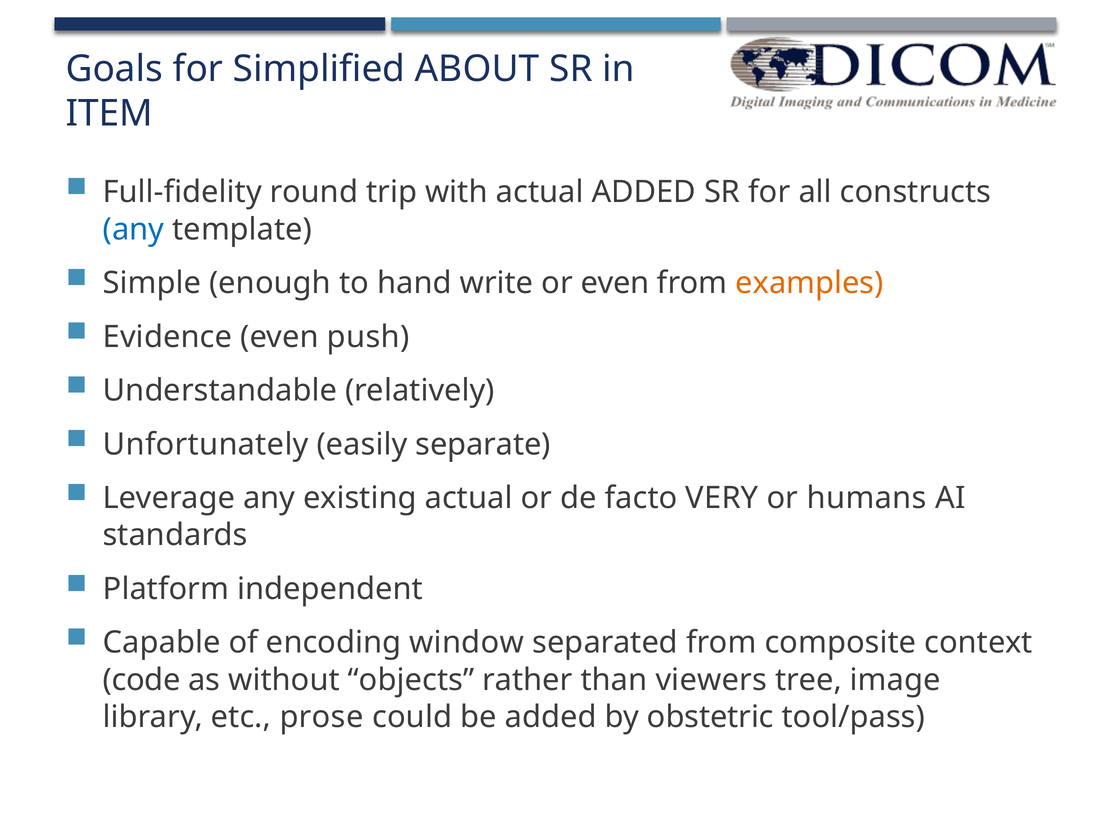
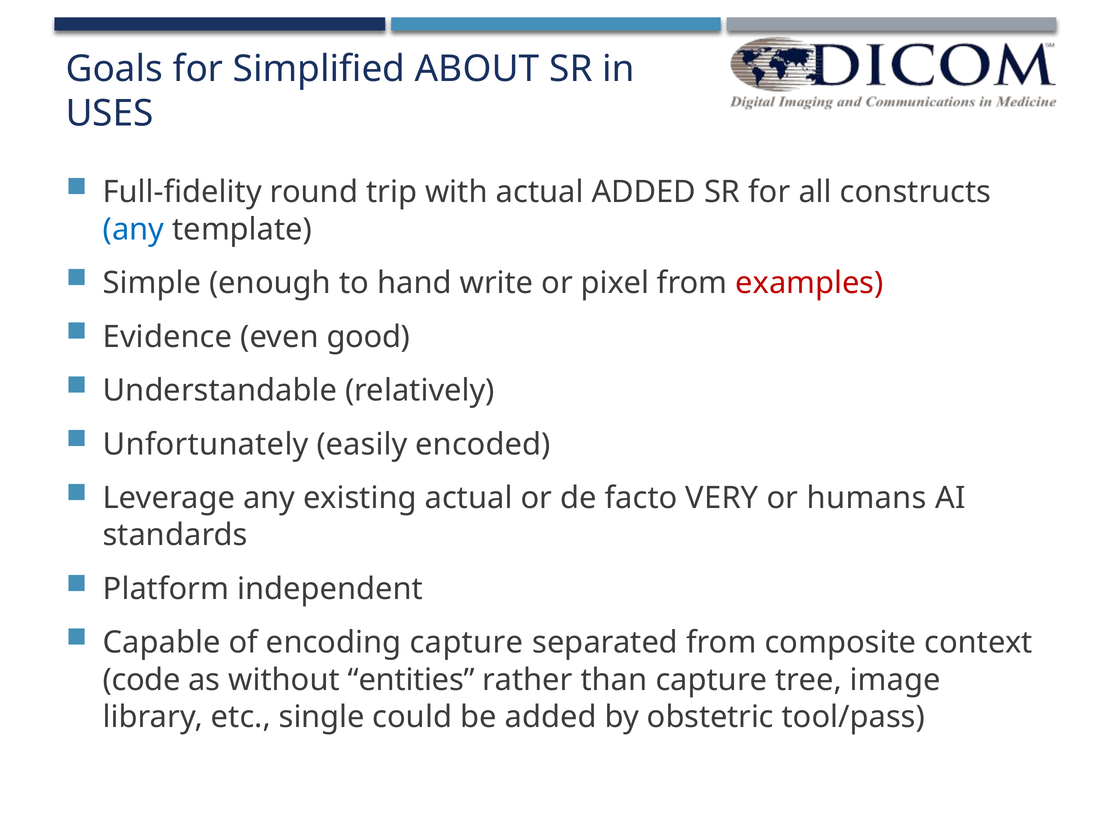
ITEM: ITEM -> USES
or even: even -> pixel
examples colour: orange -> red
push: push -> good
separate: separate -> encoded
encoding window: window -> capture
objects: objects -> entities
than viewers: viewers -> capture
prose: prose -> single
